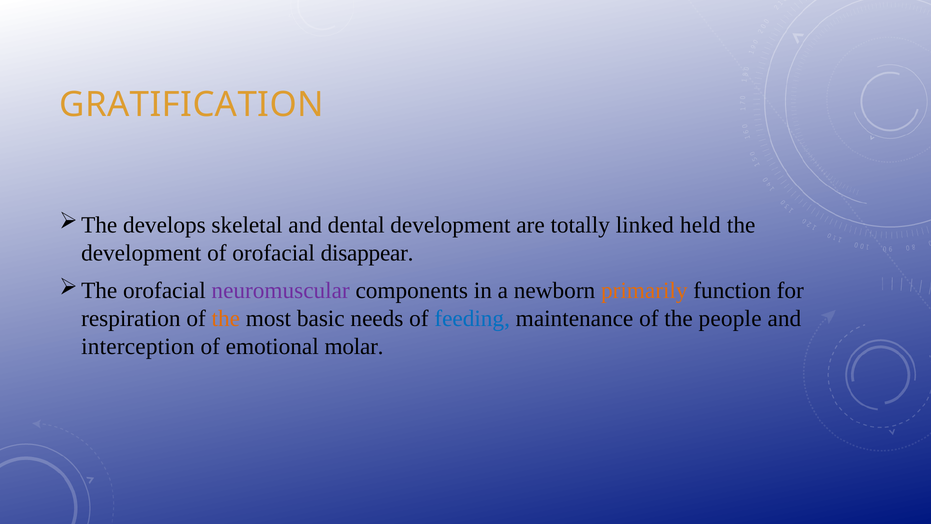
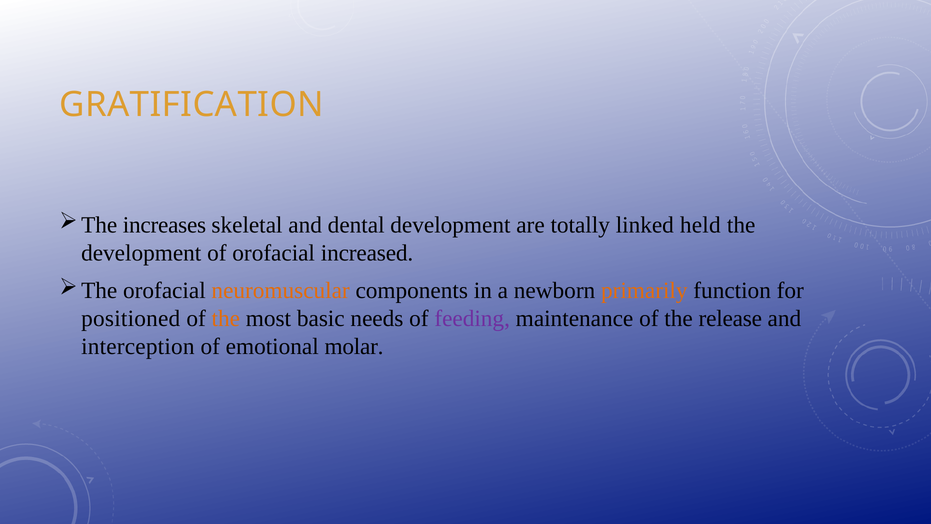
develops: develops -> increases
disappear: disappear -> increased
neuromuscular colour: purple -> orange
respiration: respiration -> positioned
feeding colour: blue -> purple
people: people -> release
